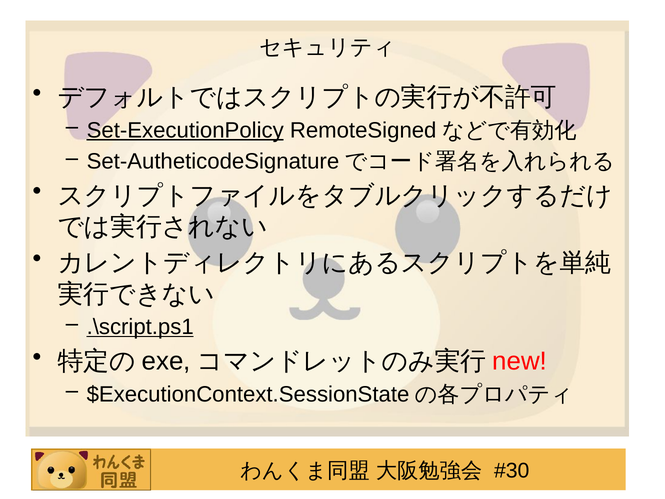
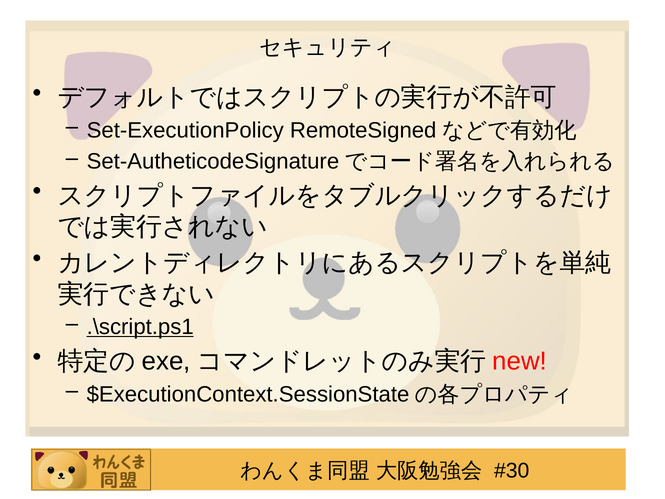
Set-ExecutionPolicy underline: present -> none
